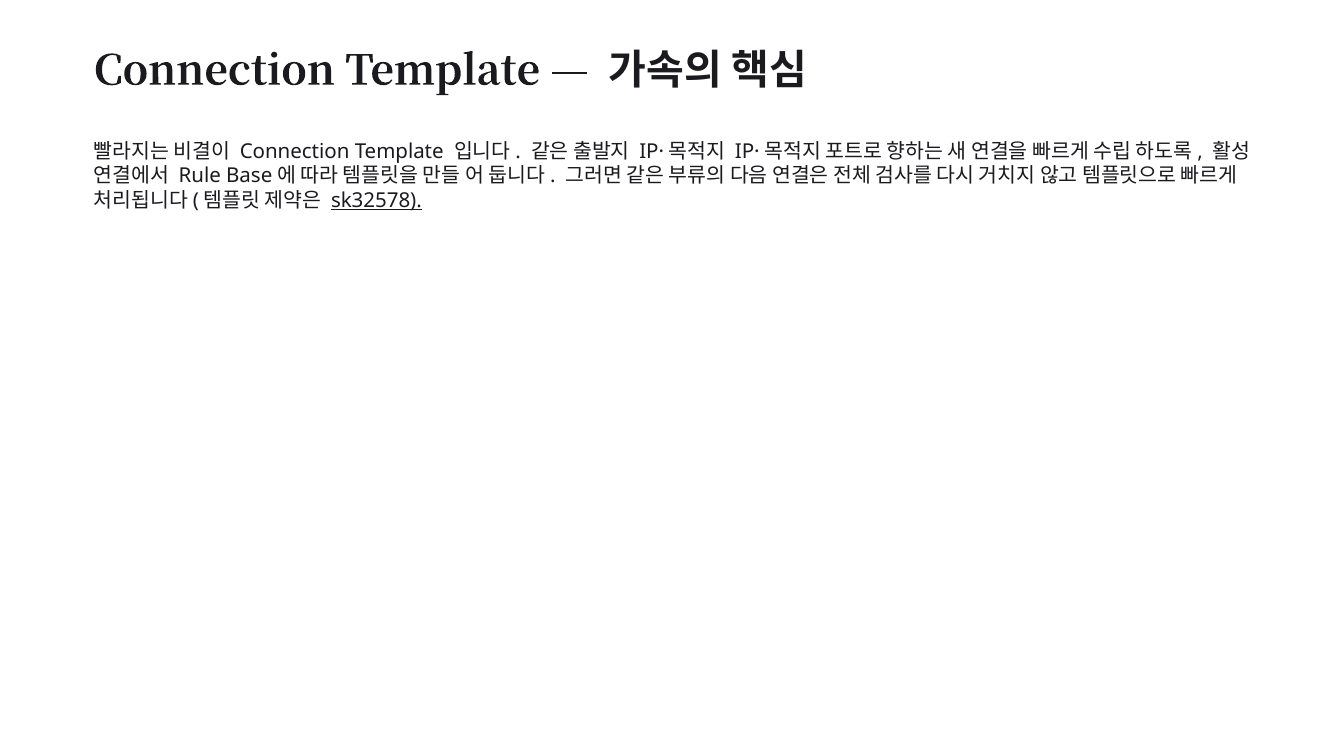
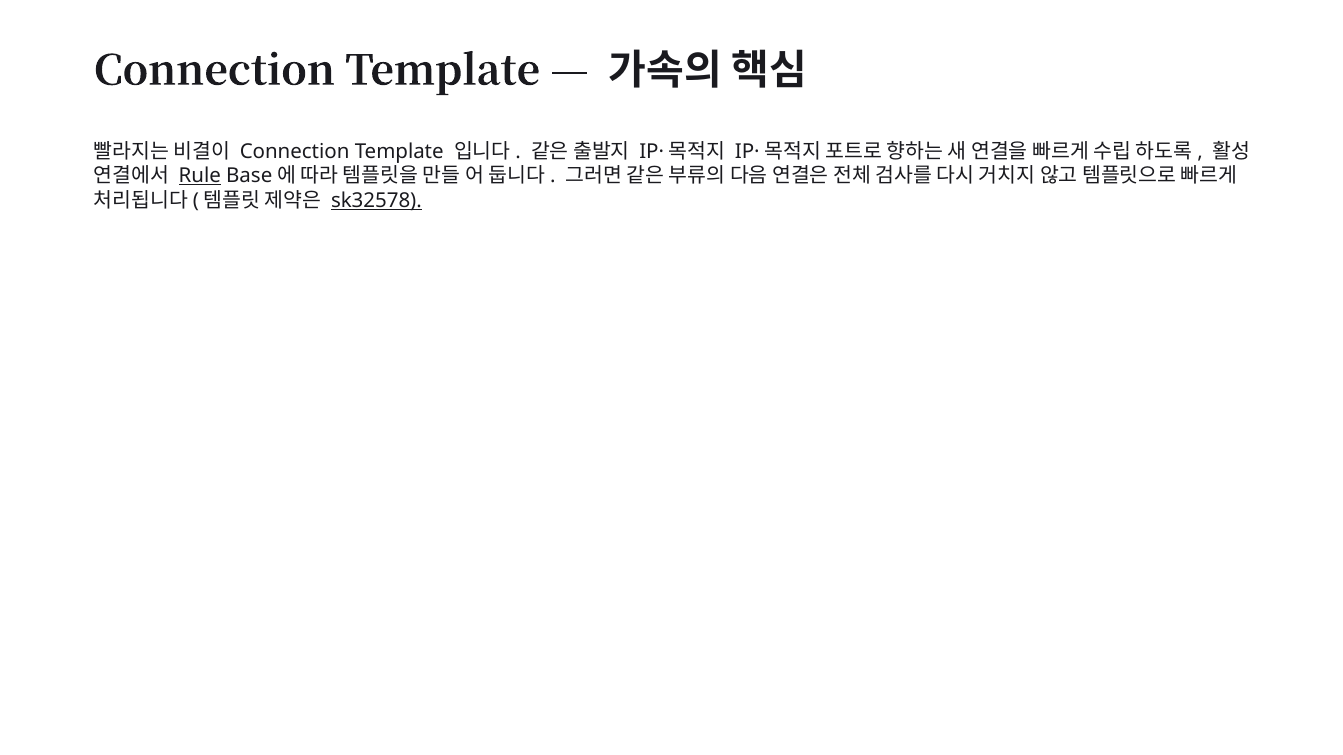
Rule underline: none -> present
